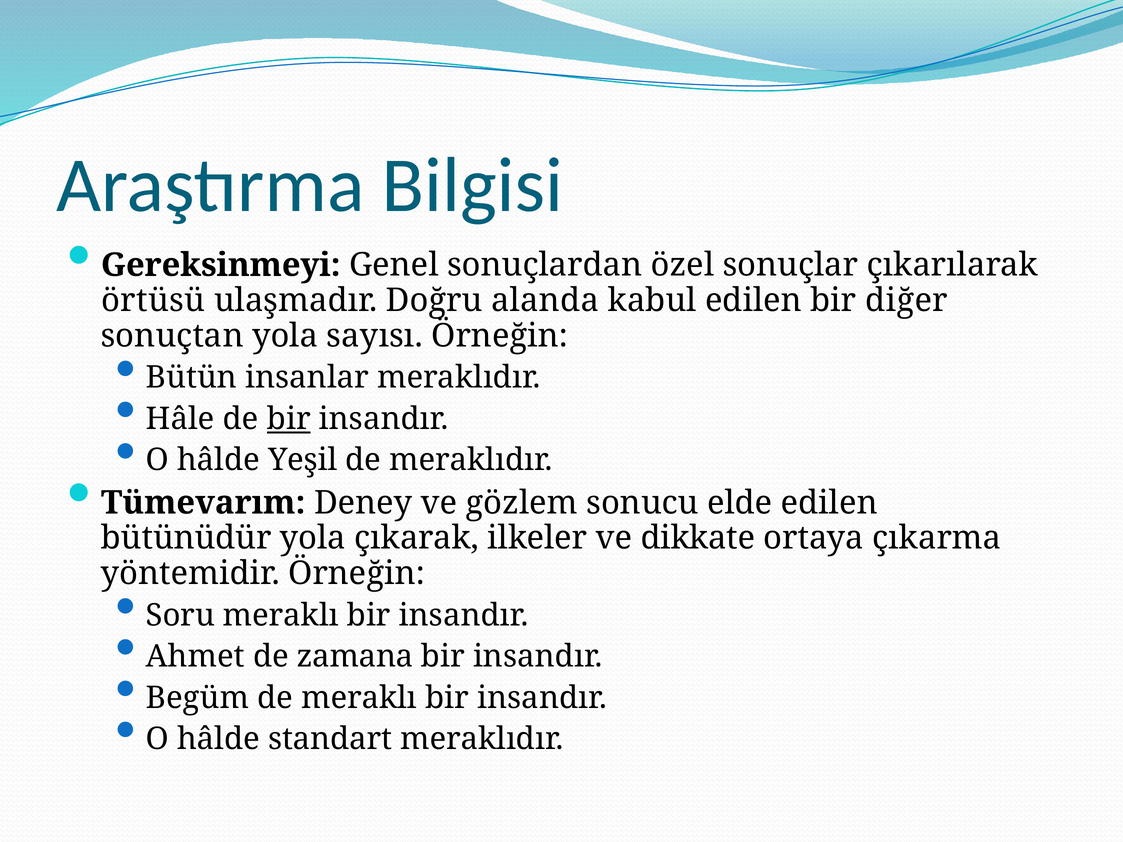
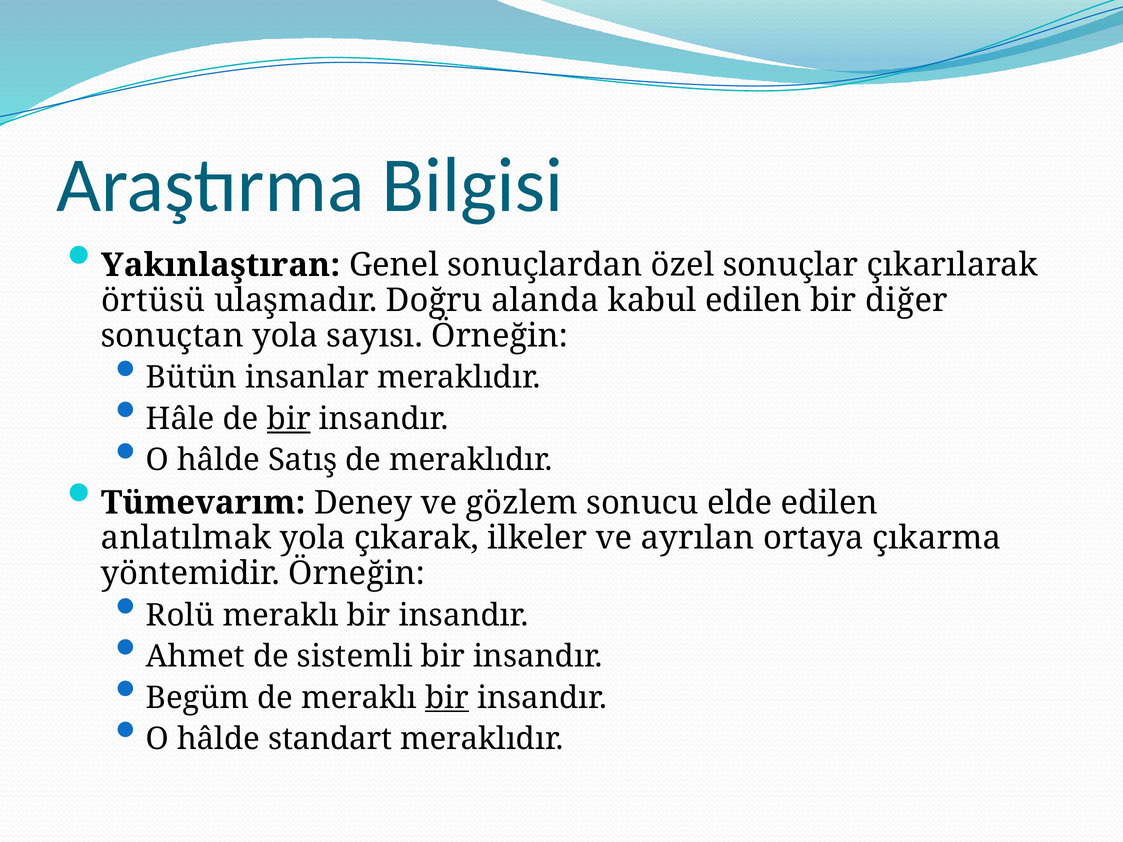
Gereksinmeyi: Gereksinmeyi -> Yakınlaştıran
Yeşil: Yeşil -> Satış
bütünüdür: bütünüdür -> anlatılmak
dikkate: dikkate -> ayrılan
Soru: Soru -> Rolü
zamana: zamana -> sistemli
bir at (447, 698) underline: none -> present
